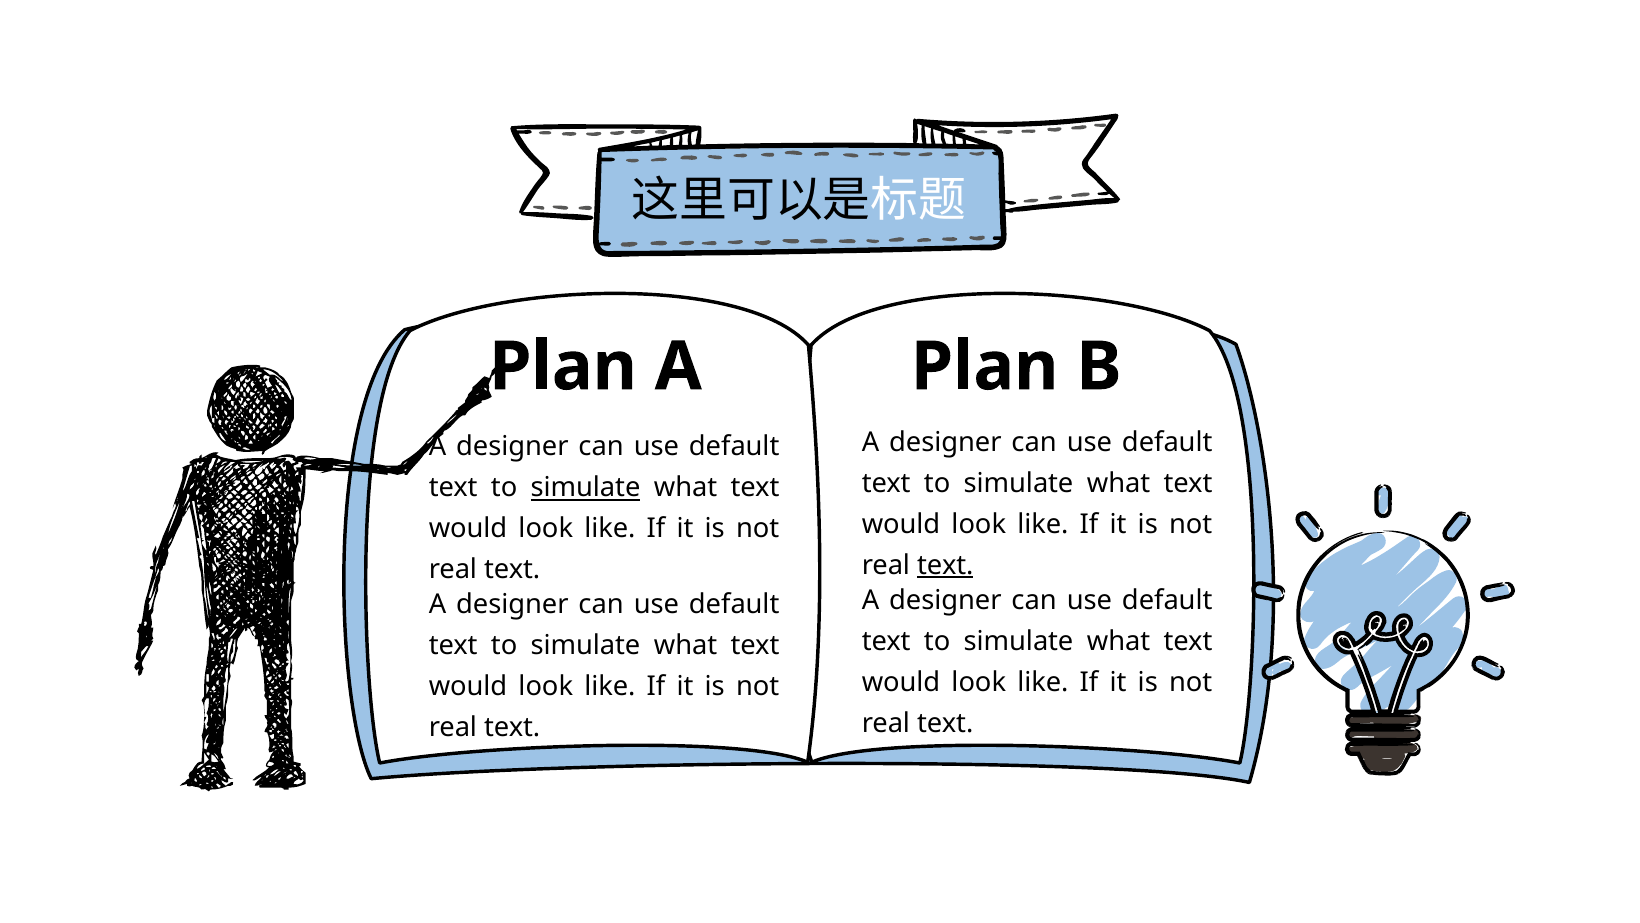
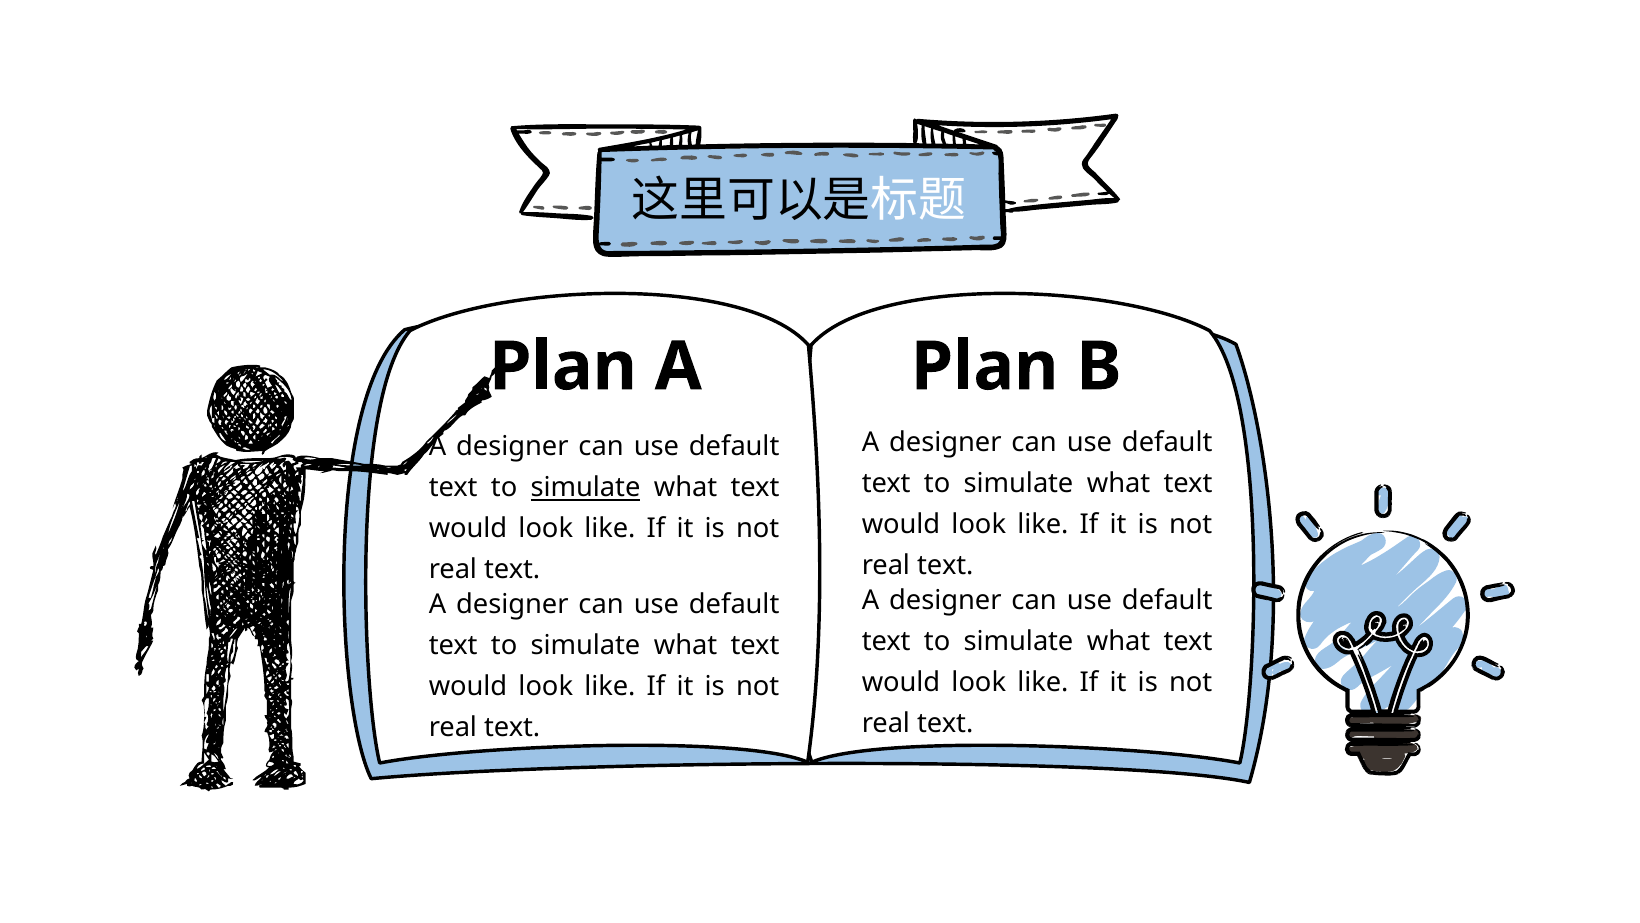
text at (945, 565) underline: present -> none
